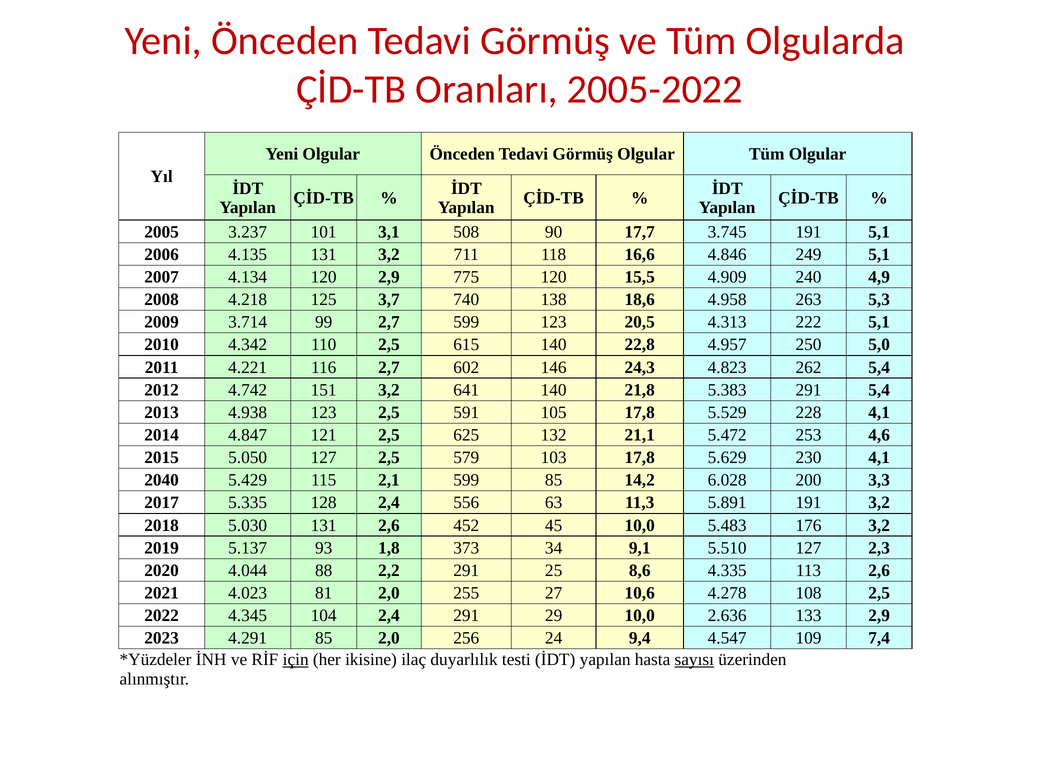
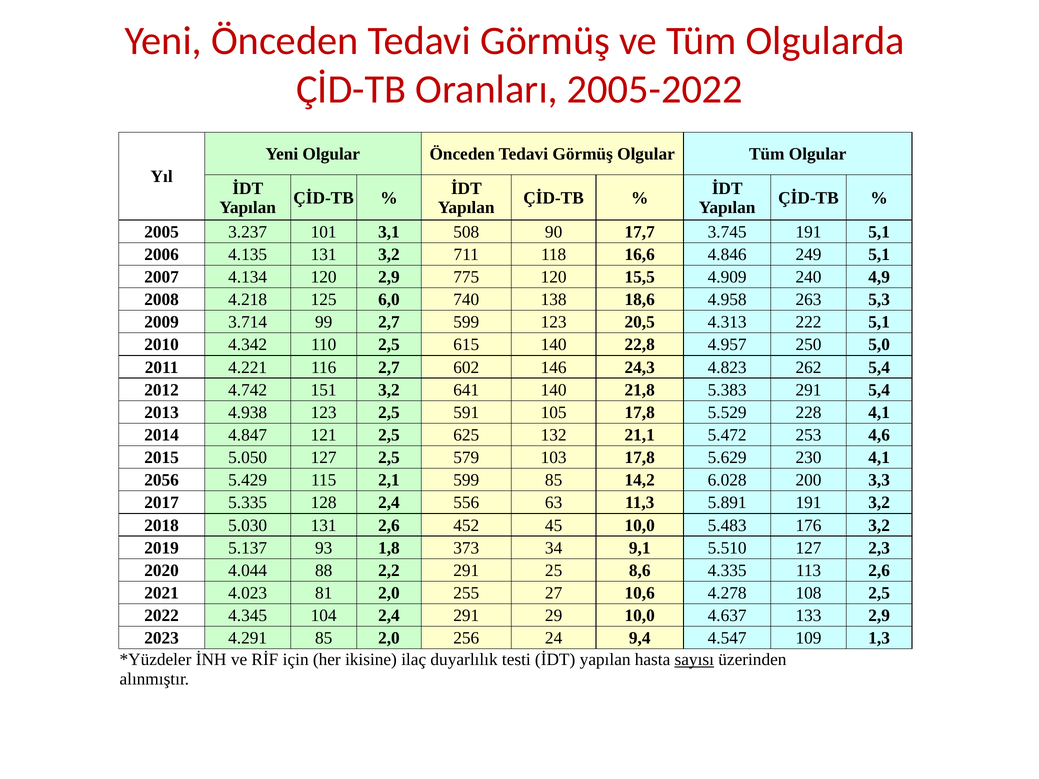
3,7: 3,7 -> 6,0
2040: 2040 -> 2056
2.636: 2.636 -> 4.637
7,4: 7,4 -> 1,3
için underline: present -> none
